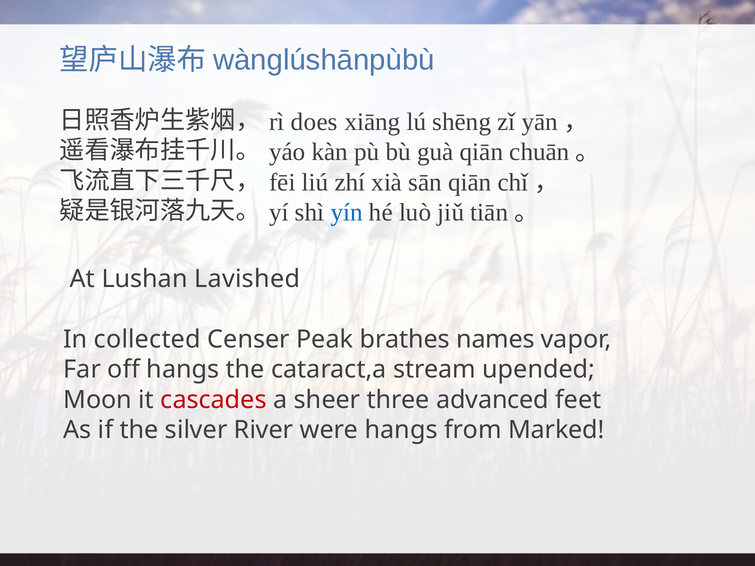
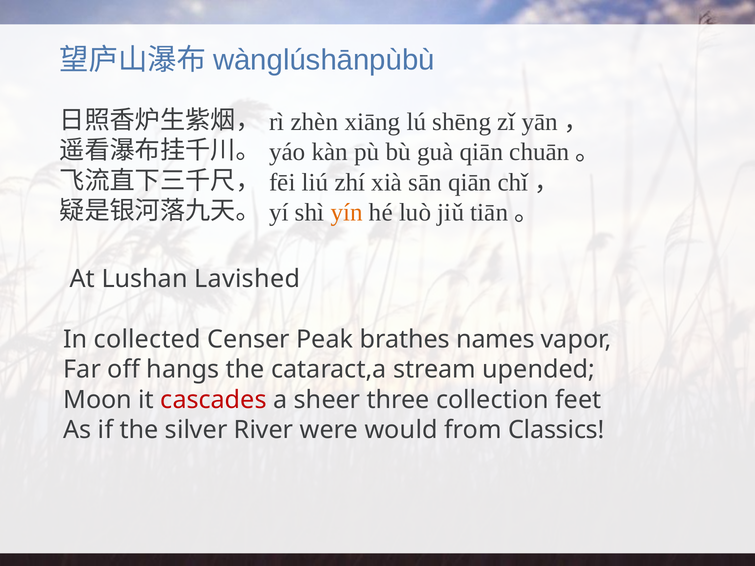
does: does -> zhèn
yín colour: blue -> orange
advanced: advanced -> collection
were hangs: hangs -> would
Marked: Marked -> Classics
